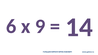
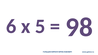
9: 9 -> 5
14: 14 -> 98
